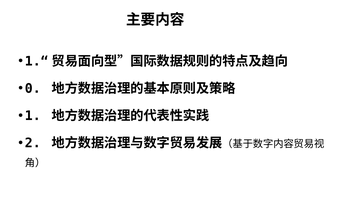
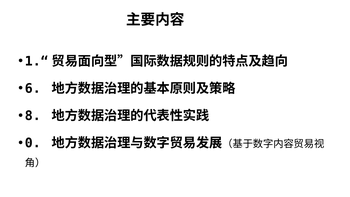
0: 0 -> 6
1: 1 -> 8
2: 2 -> 0
